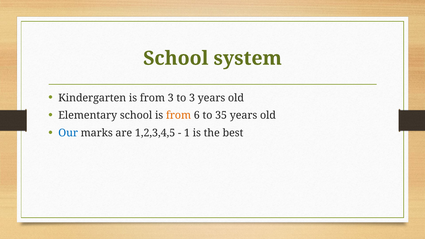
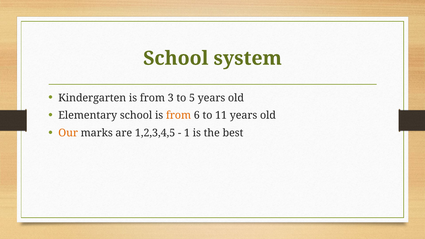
to 3: 3 -> 5
35: 35 -> 11
Our colour: blue -> orange
